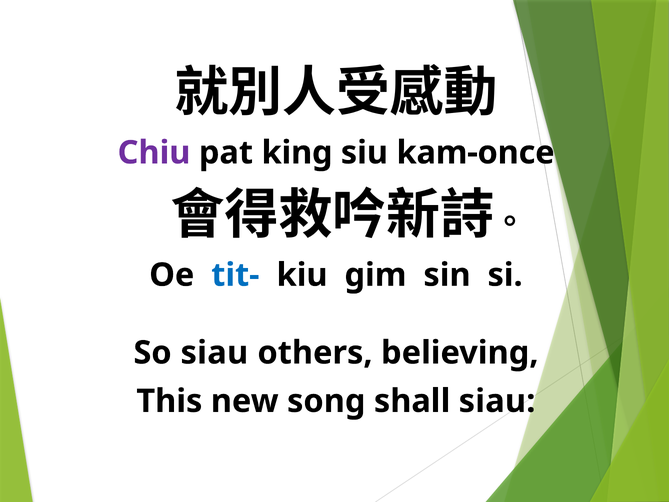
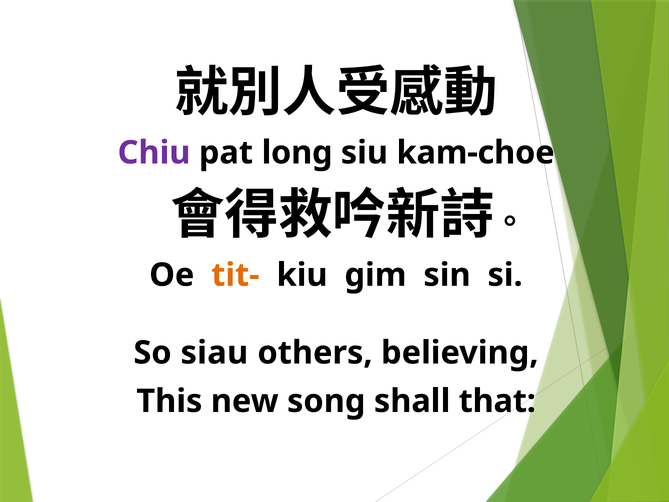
king: king -> long
kam-once: kam-once -> kam-choe
tit- colour: blue -> orange
shall siau: siau -> that
